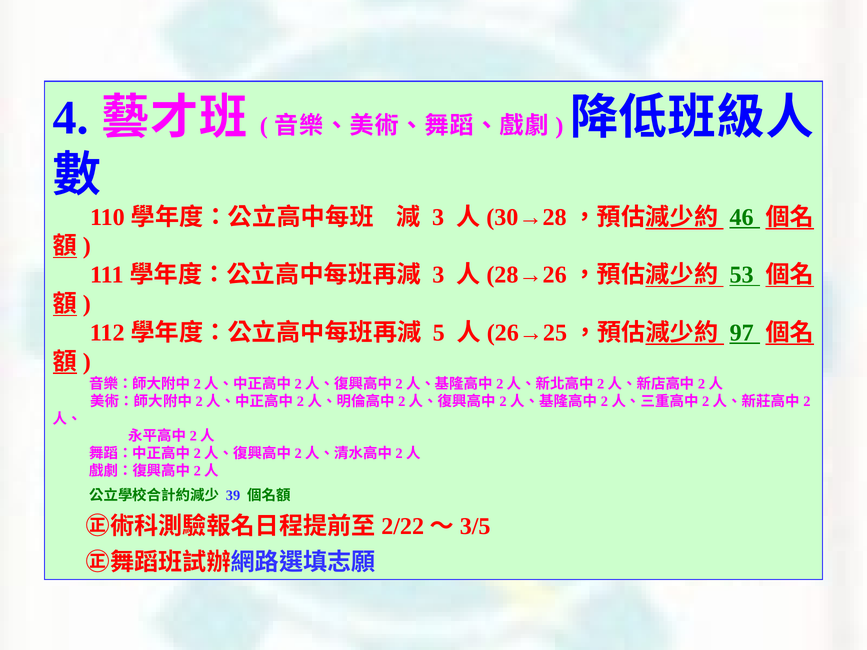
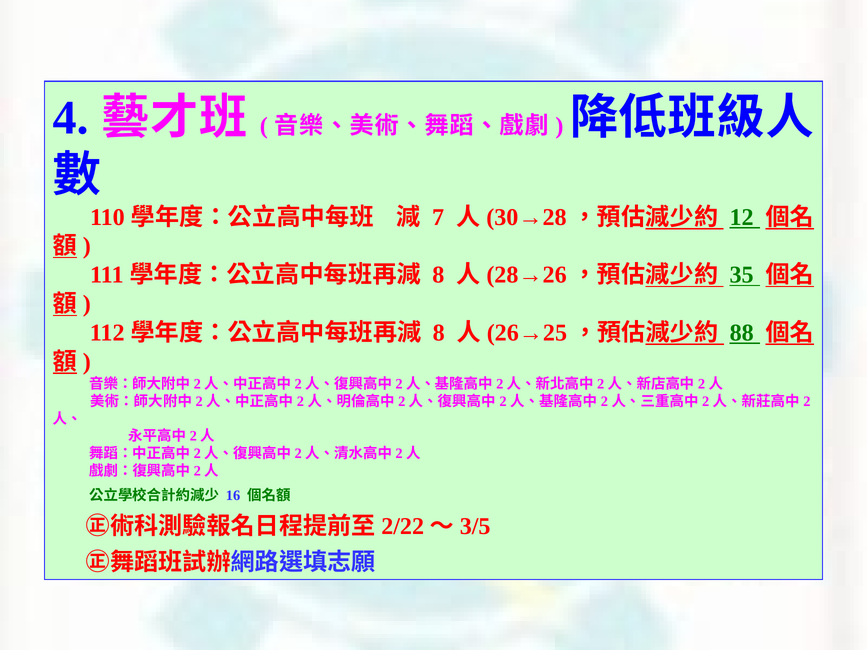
3 at (438, 217): 3 -> 7
46: 46 -> 12
3 at (438, 275): 3 -> 8
53: 53 -> 35
5 at (439, 333): 5 -> 8
97: 97 -> 88
39: 39 -> 16
